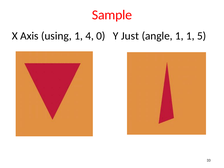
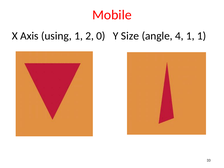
Sample: Sample -> Mobile
4: 4 -> 2
Just: Just -> Size
angle 1: 1 -> 4
1 5: 5 -> 1
